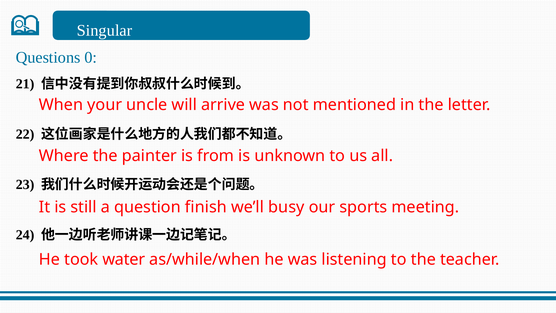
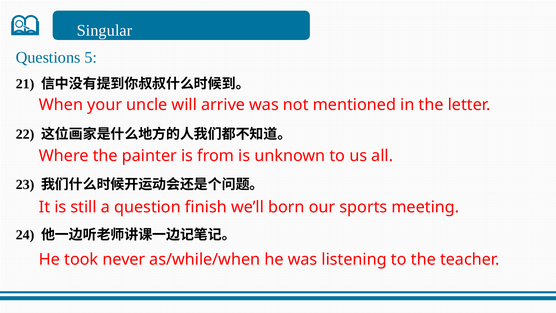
0: 0 -> 5
busy: busy -> born
water: water -> never
